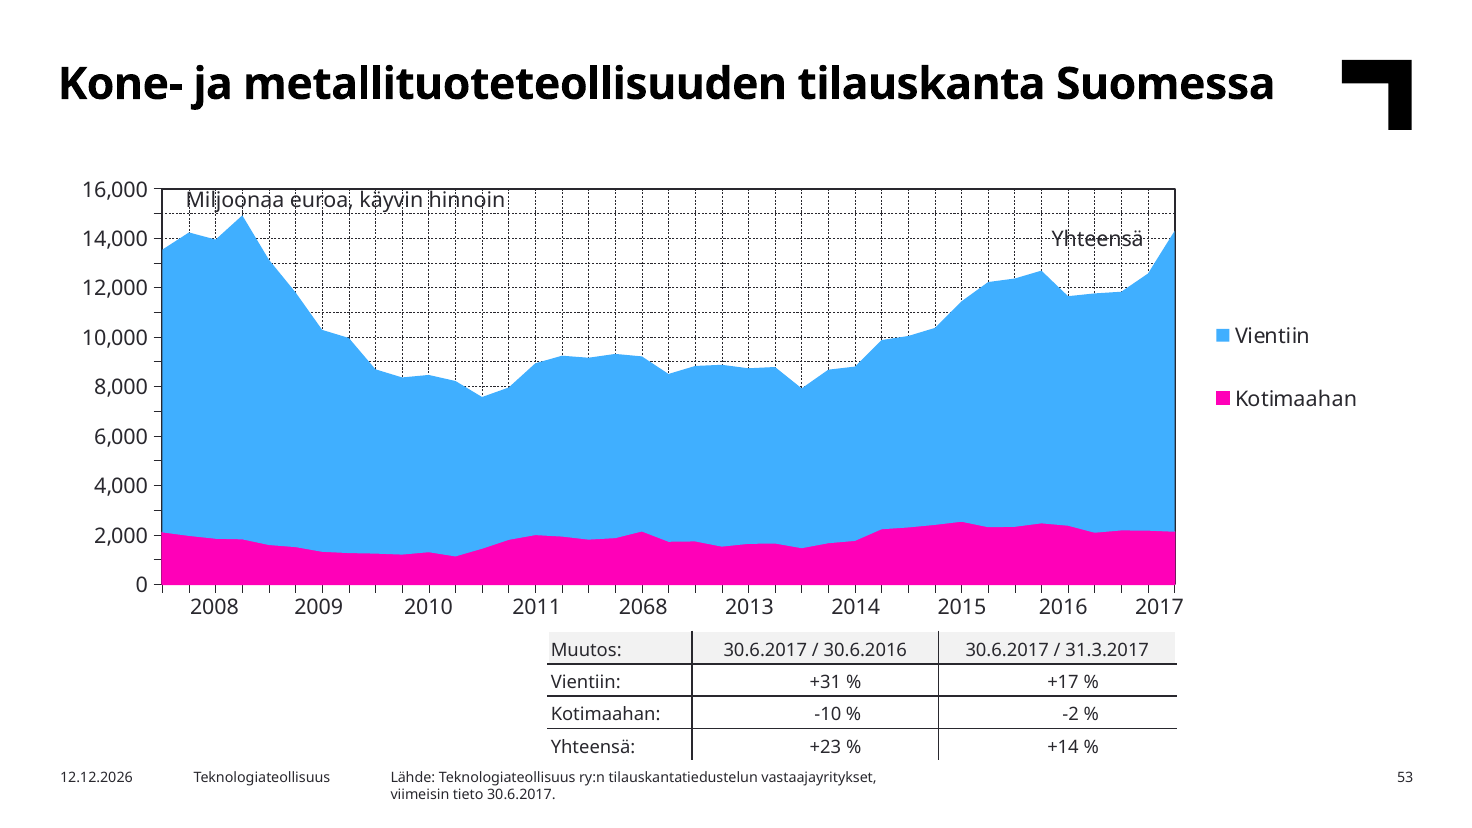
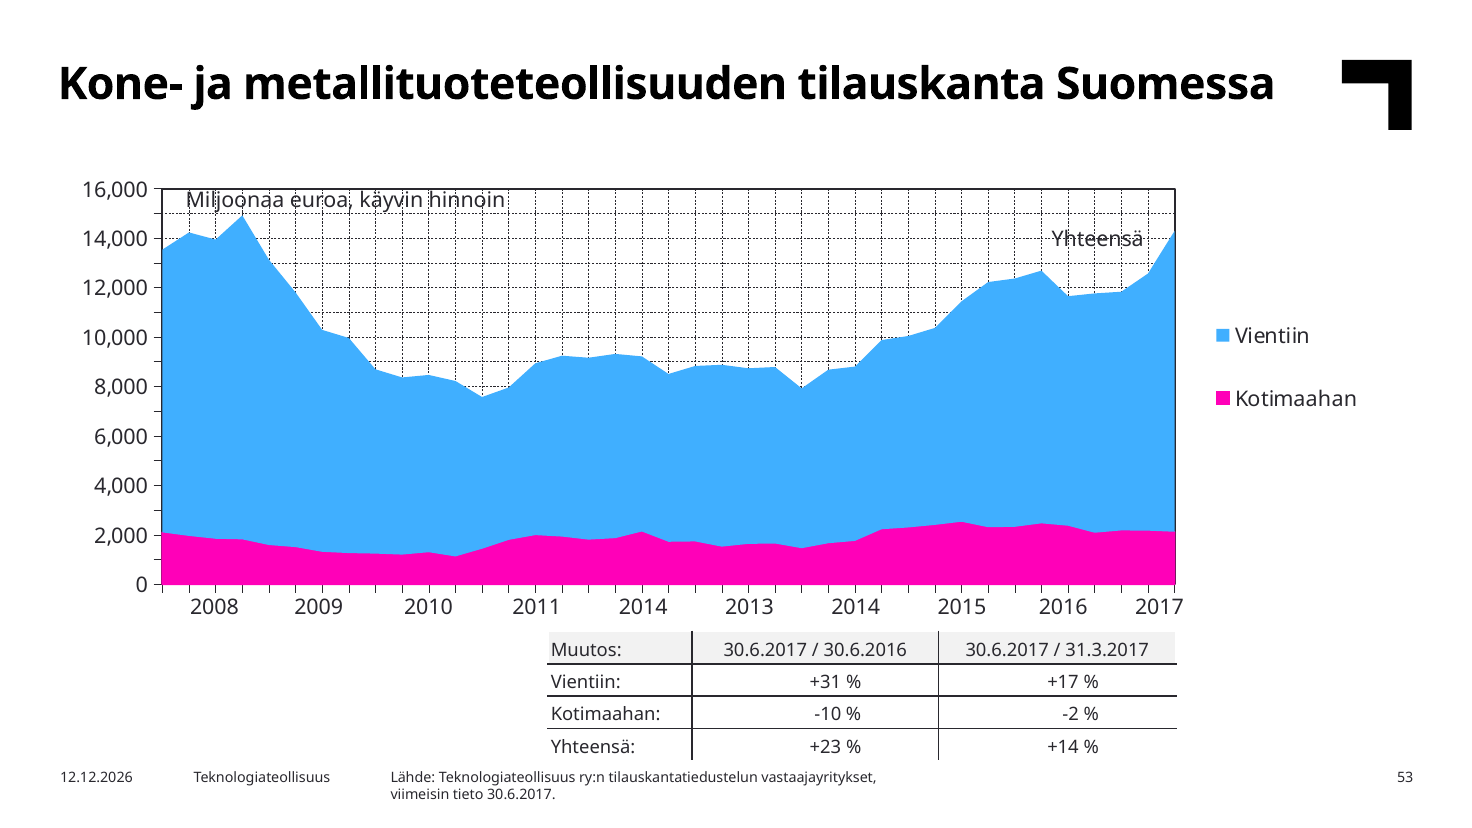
2011 2068: 2068 -> 2014
